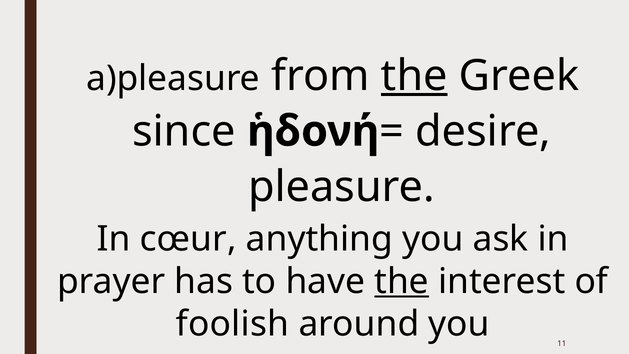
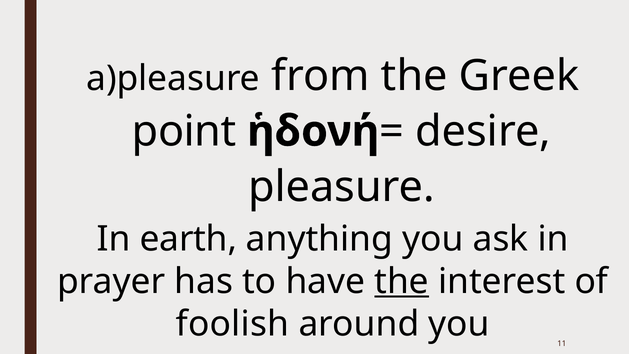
the at (414, 76) underline: present -> none
since: since -> point
cœur: cœur -> earth
